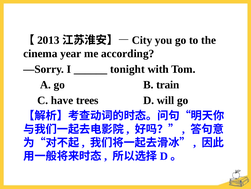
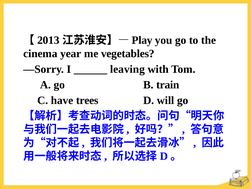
City: City -> Play
according: according -> vegetables
tonight: tonight -> leaving
